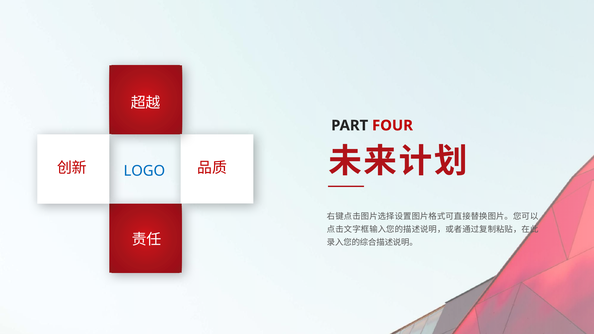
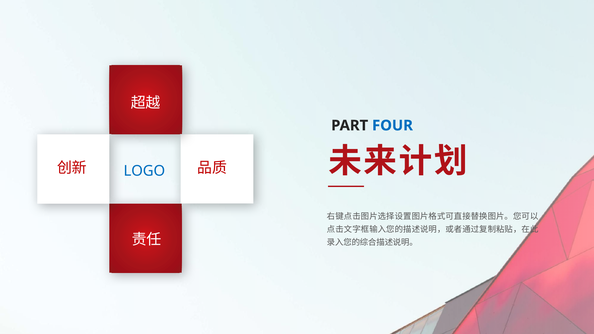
FOUR colour: red -> blue
